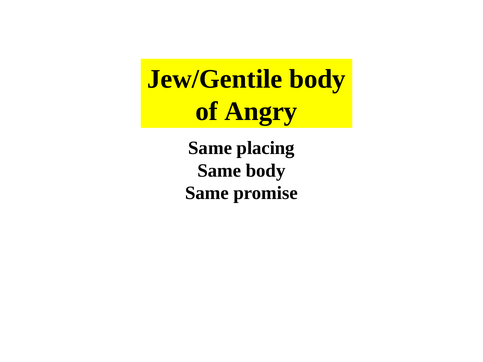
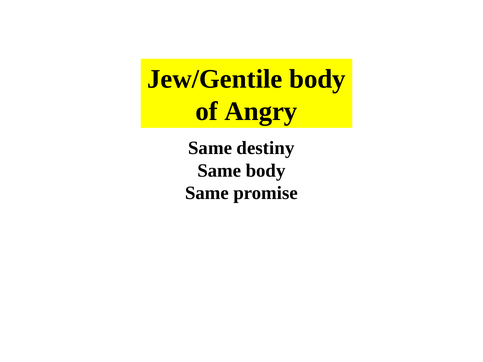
placing: placing -> destiny
